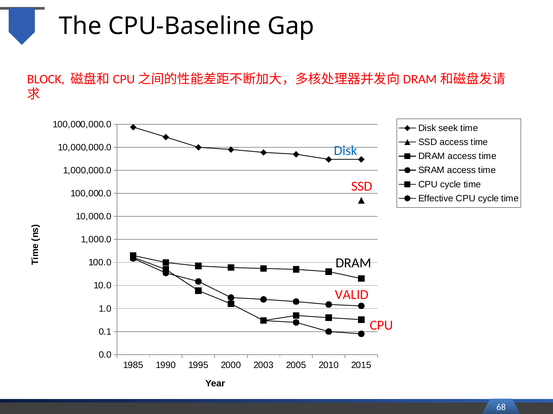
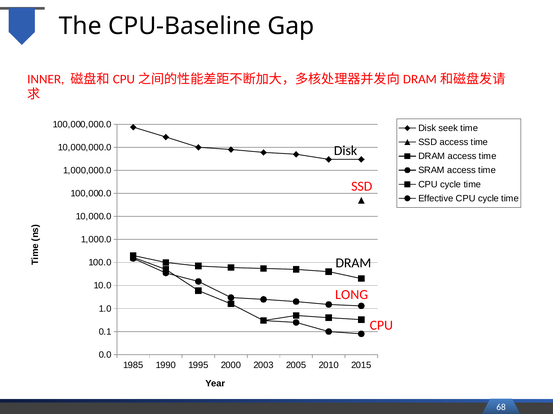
BLOCK: BLOCK -> INNER
Disk at (346, 151) colour: blue -> black
VALID: VALID -> LONG
